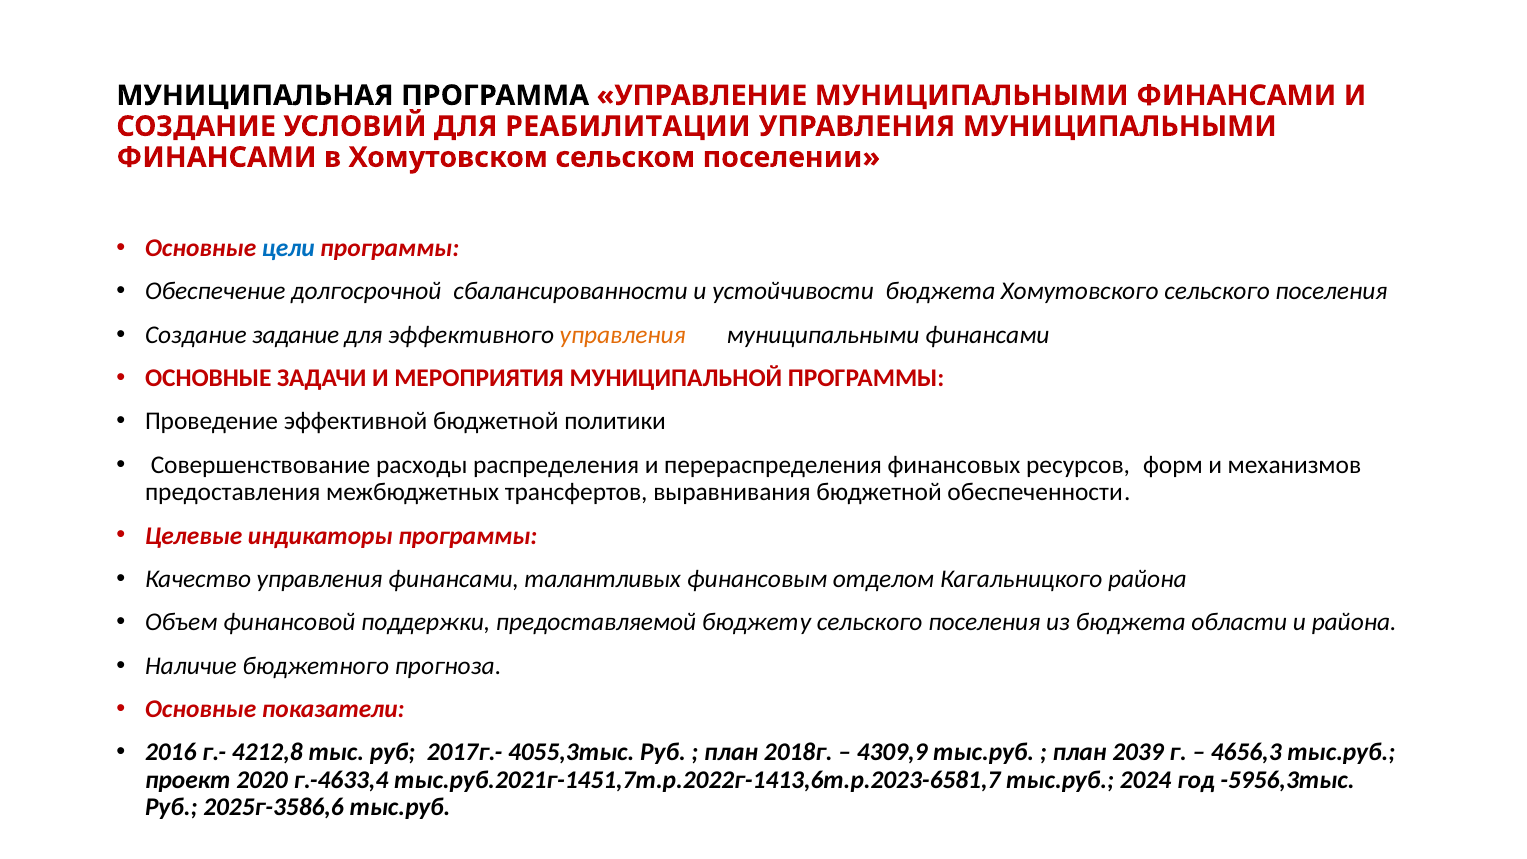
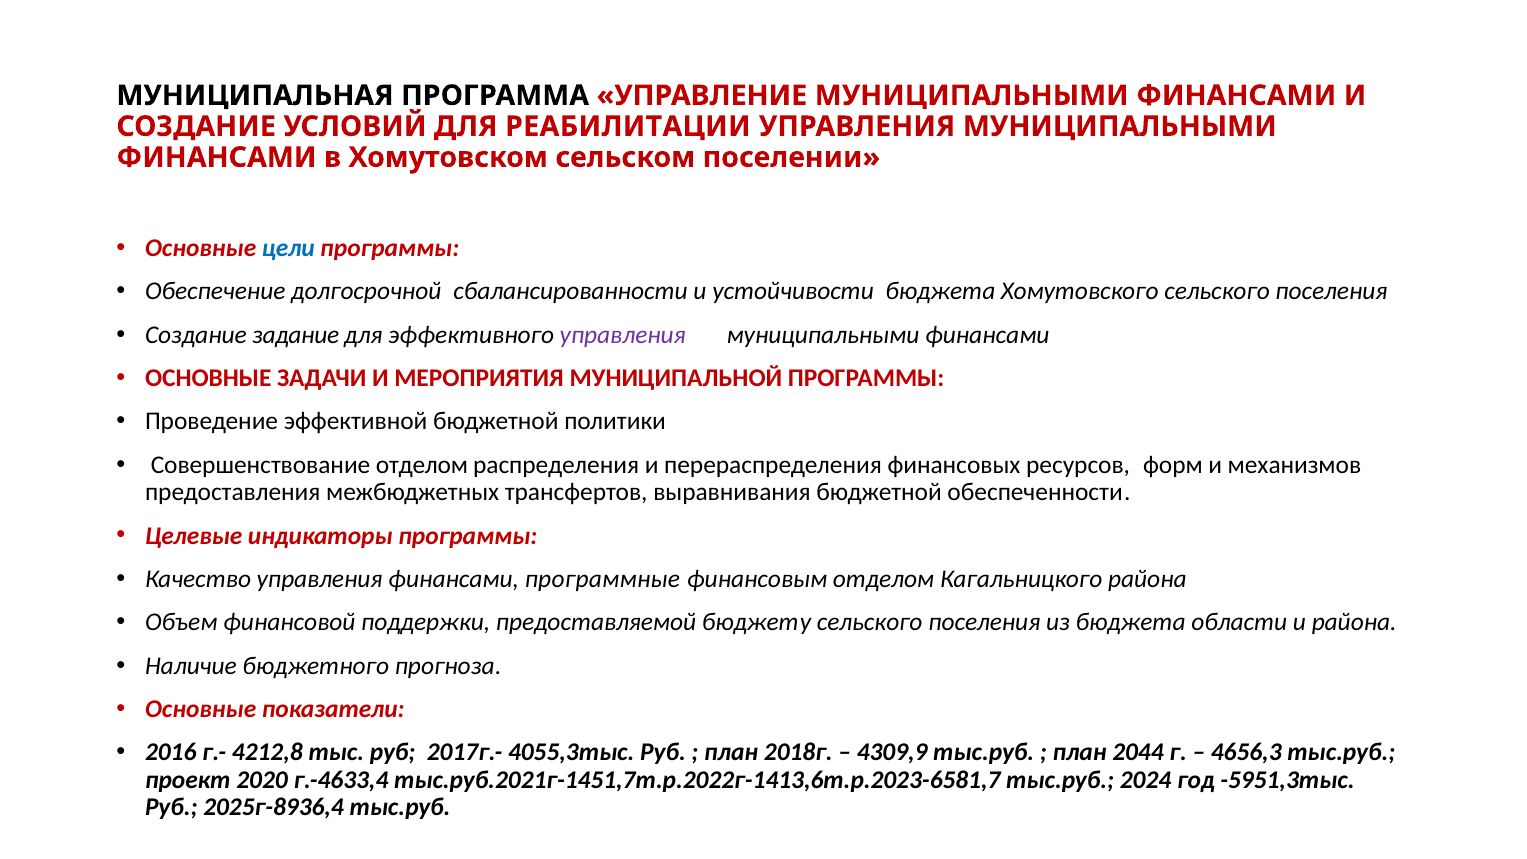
управления at (623, 335) colour: orange -> purple
Совершенствование расходы: расходы -> отделом
талантливых: талантливых -> программные
2039: 2039 -> 2044
-5956,3тыс: -5956,3тыс -> -5951,3тыс
2025г-3586,6: 2025г-3586,6 -> 2025г-8936,4
